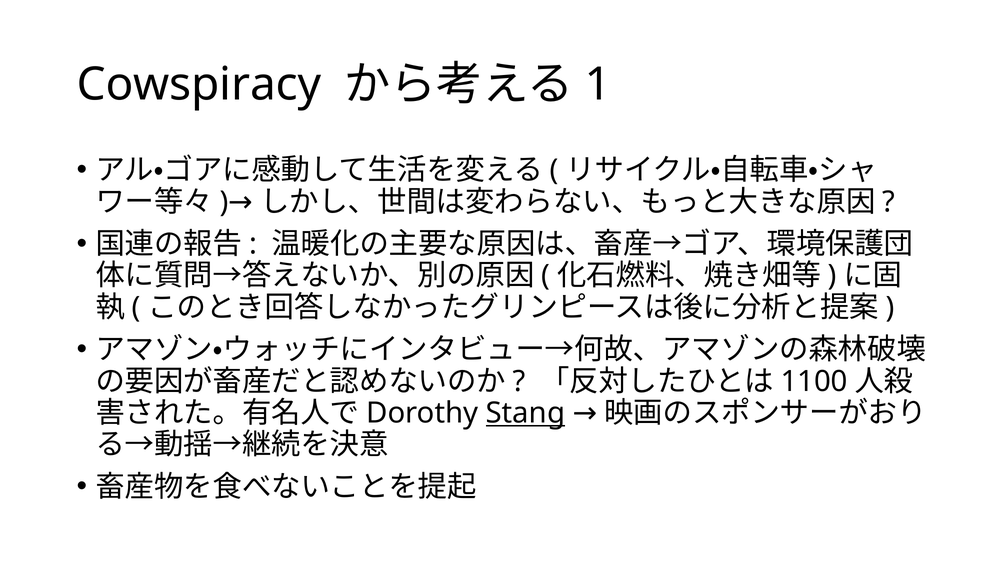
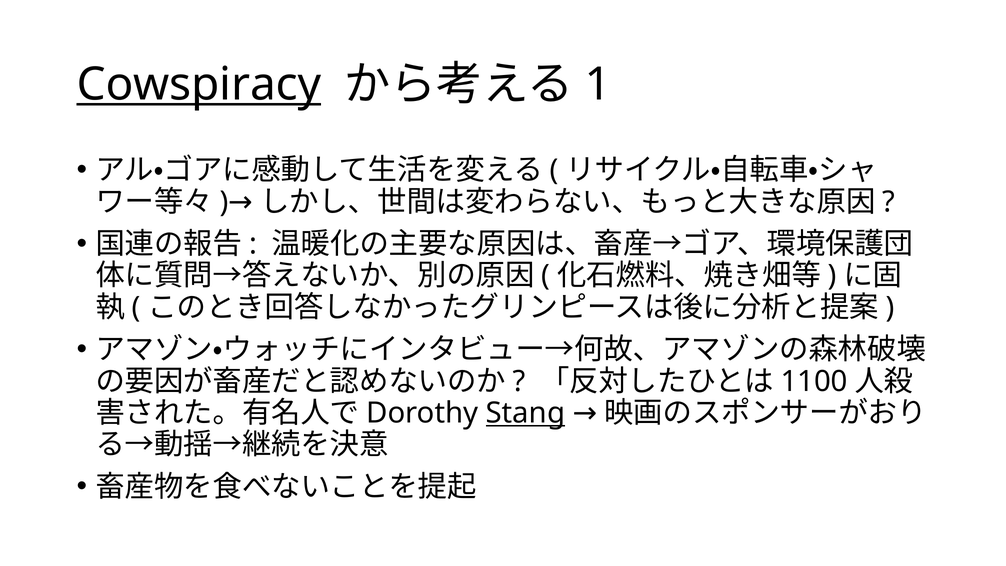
Cowspiracy underline: none -> present
